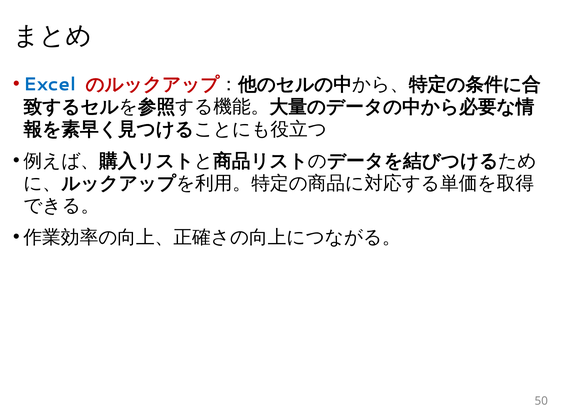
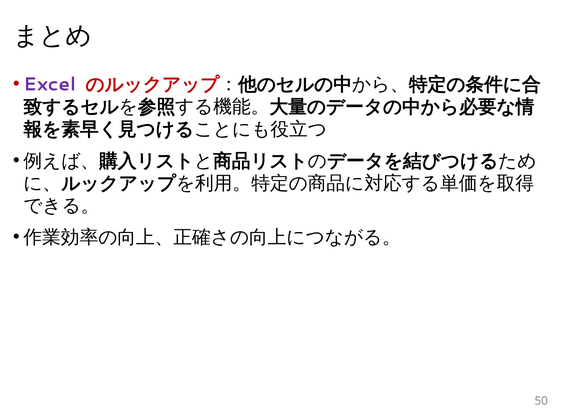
Excel colour: blue -> purple
